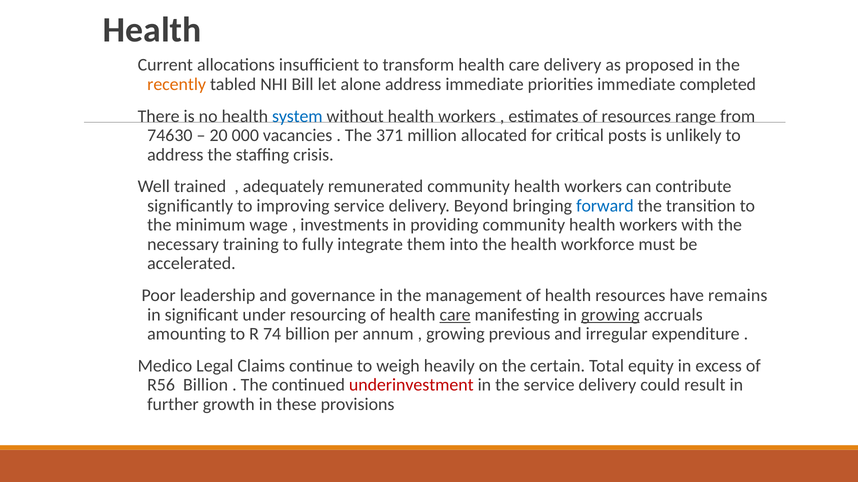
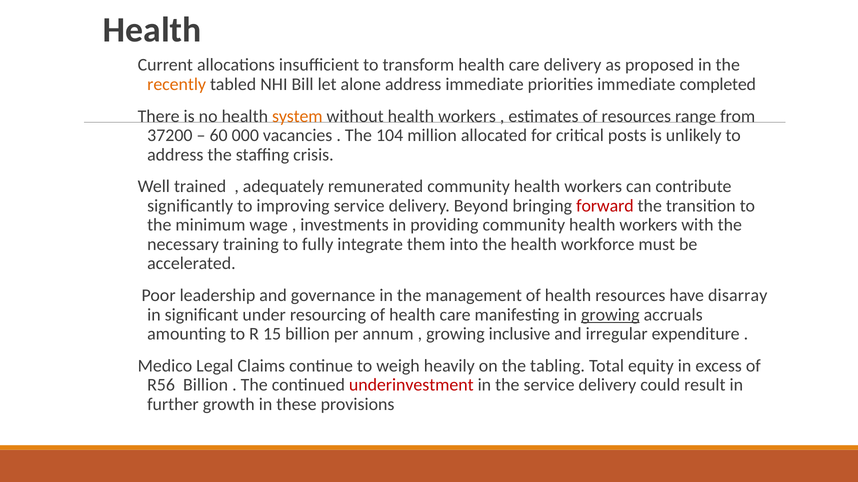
system colour: blue -> orange
74630: 74630 -> 37200
20: 20 -> 60
371: 371 -> 104
forward colour: blue -> red
remains: remains -> disarray
care at (455, 315) underline: present -> none
74: 74 -> 15
previous: previous -> inclusive
certain: certain -> tabling
